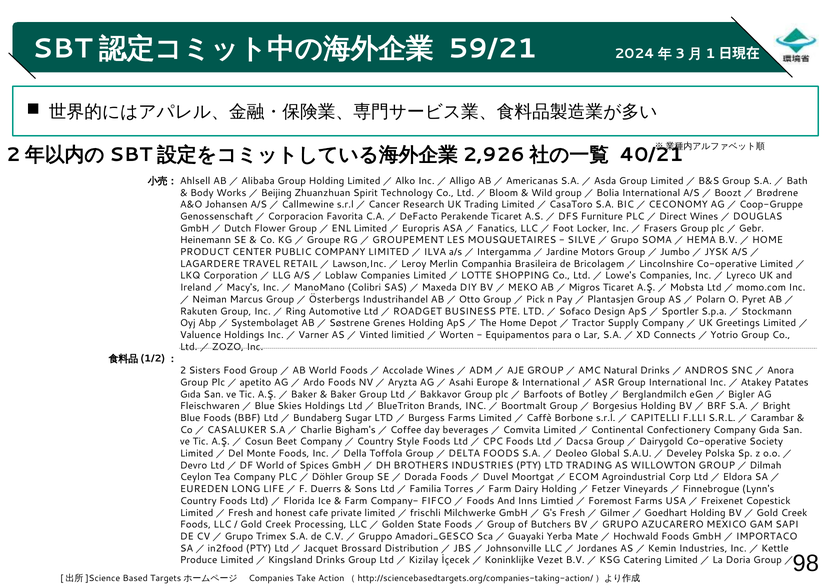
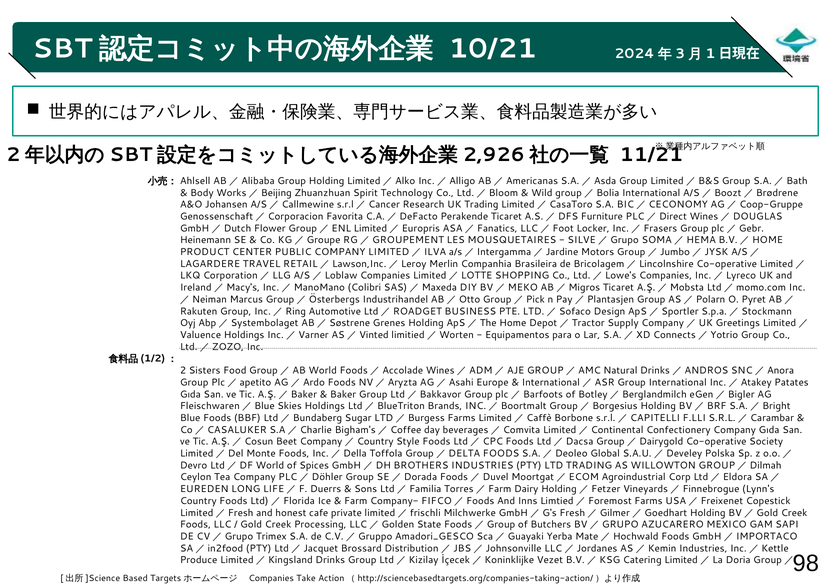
59/21: 59/21 -> 10/21
40/21: 40/21 -> 11/21
